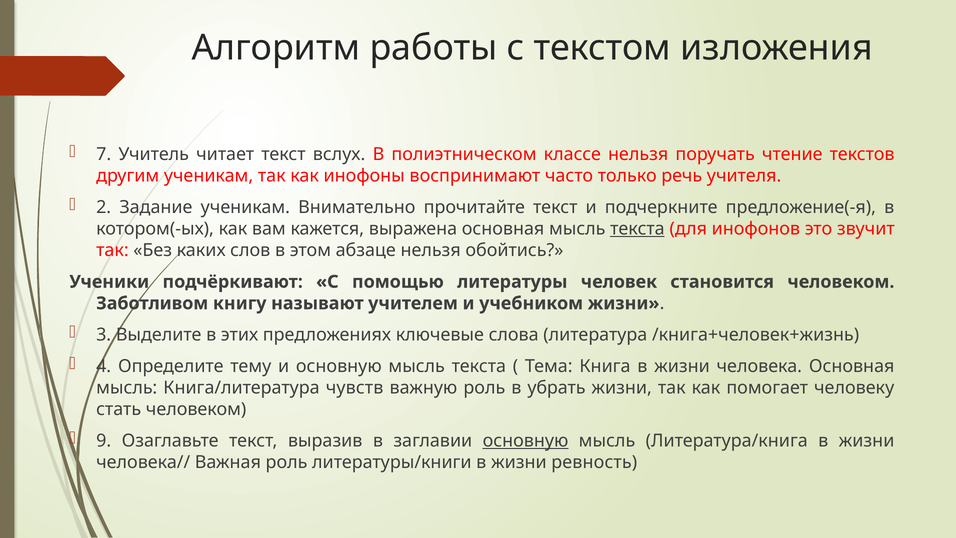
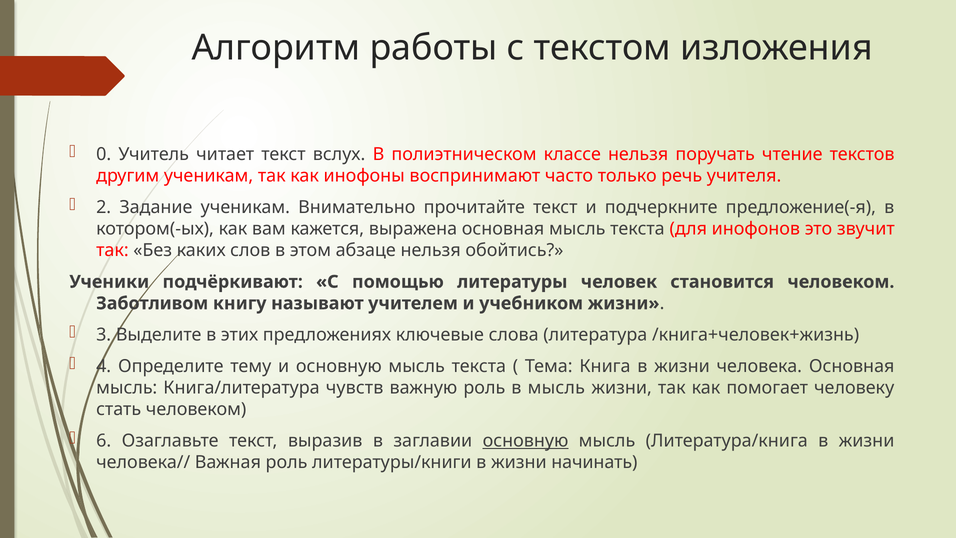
7: 7 -> 0
текста at (637, 229) underline: present -> none
в убрать: убрать -> мысль
9: 9 -> 6
ревность: ревность -> начинать
